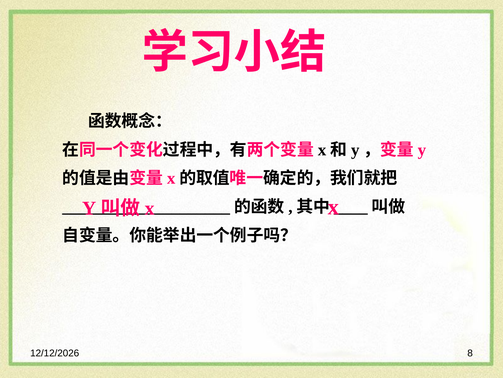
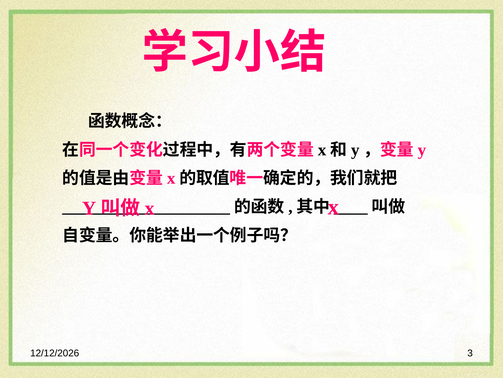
8: 8 -> 3
